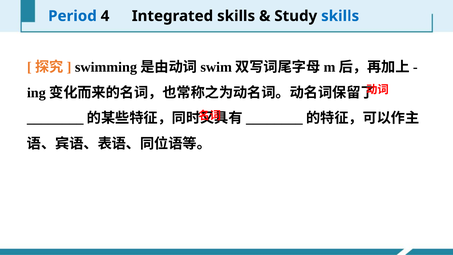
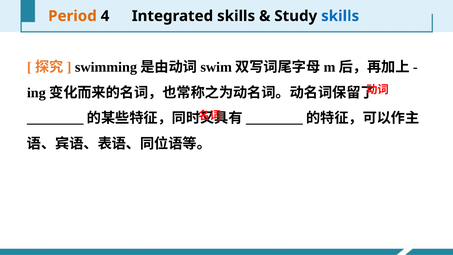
Period colour: blue -> orange
